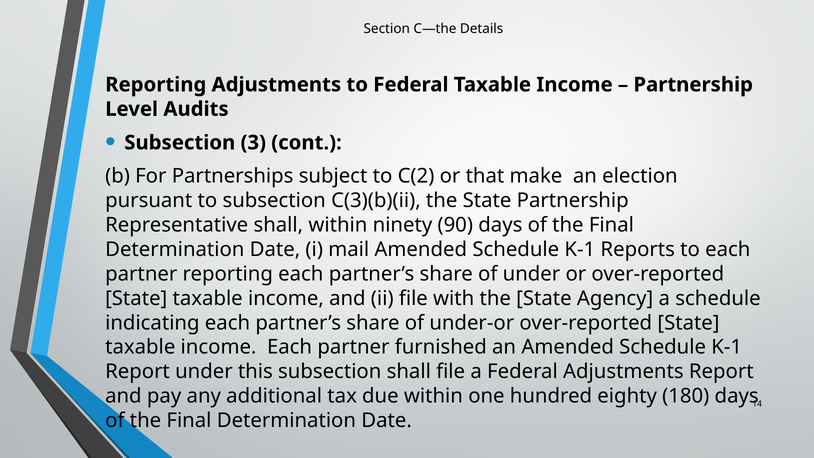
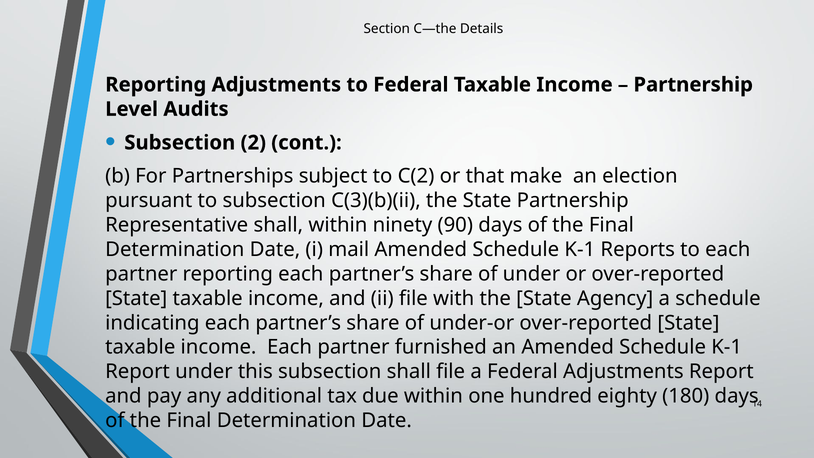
3: 3 -> 2
